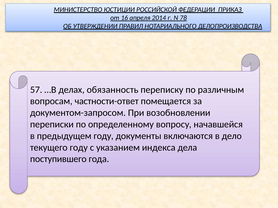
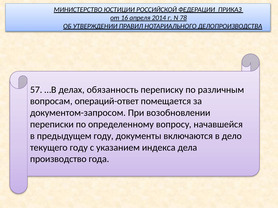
частности-ответ: частности-ответ -> операций-ответ
поступившего: поступившего -> производство
